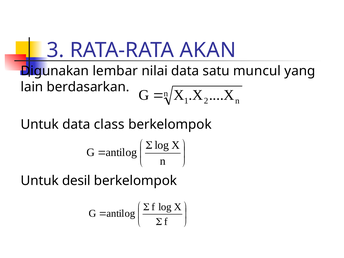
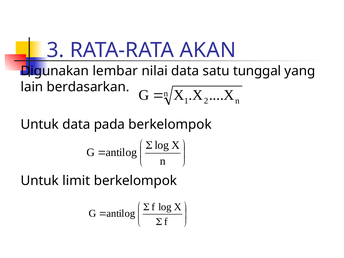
muncul: muncul -> tunggal
class: class -> pada
desil: desil -> limit
